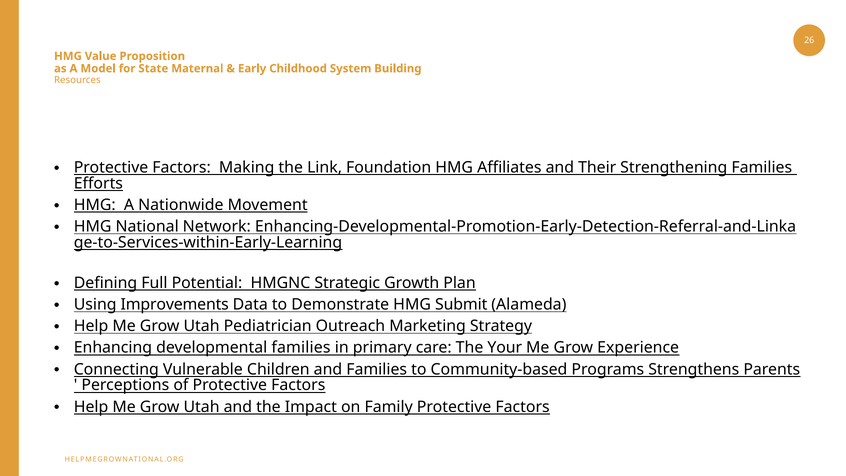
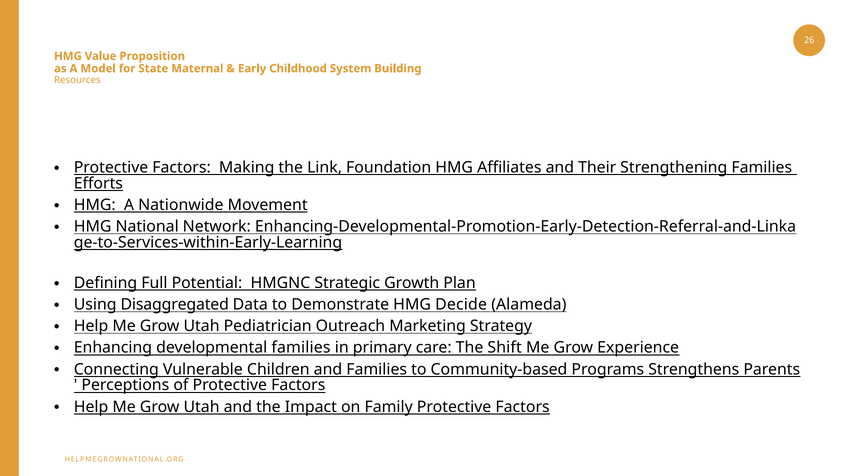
Improvements: Improvements -> Disaggregated
Submit: Submit -> Decide
Your: Your -> Shift
